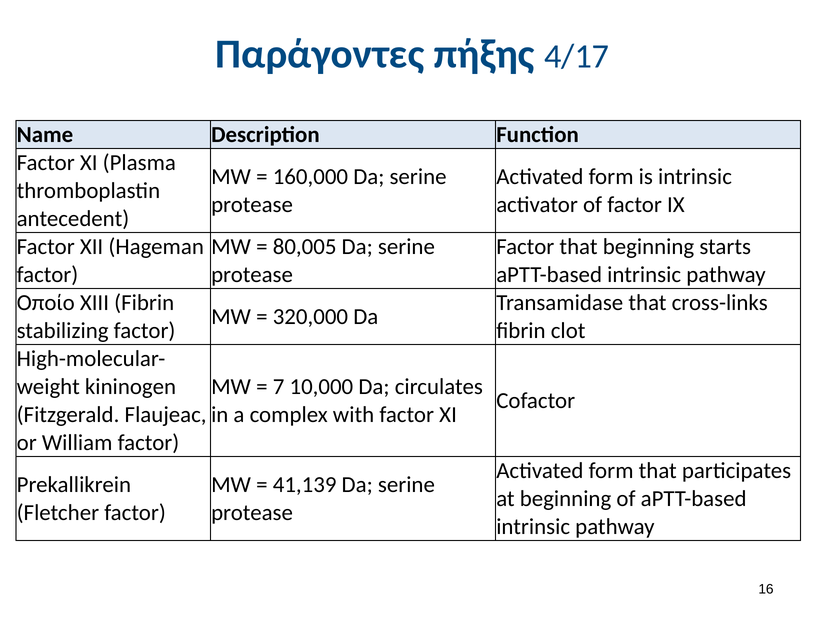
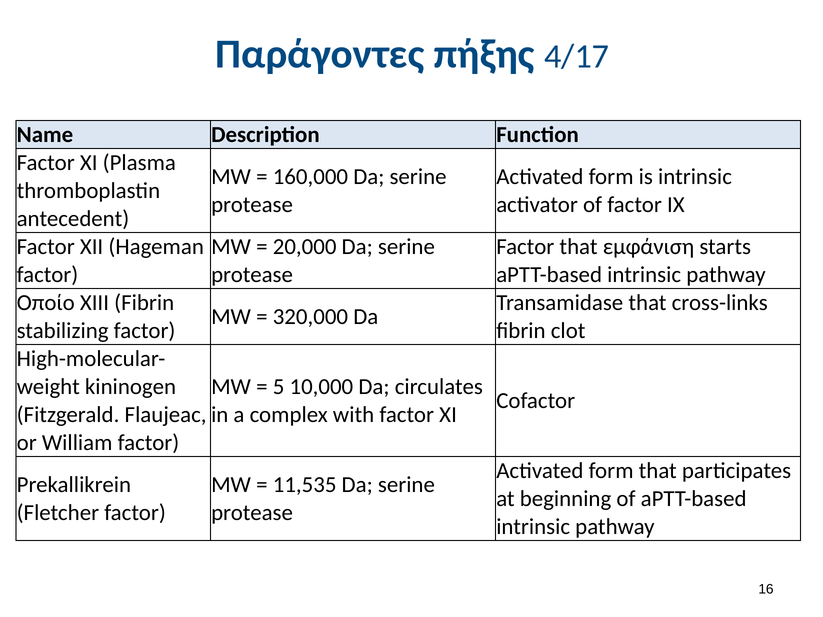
80,005: 80,005 -> 20,000
that beginning: beginning -> εμφάνιση
7: 7 -> 5
41,139: 41,139 -> 11,535
